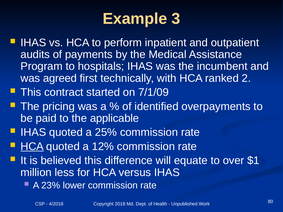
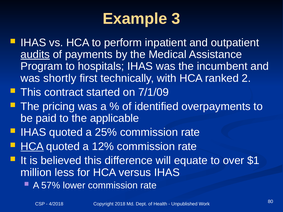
audits underline: none -> present
agreed: agreed -> shortly
23%: 23% -> 57%
